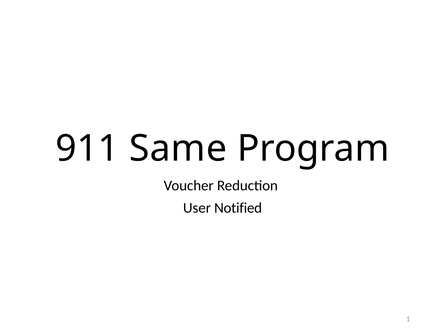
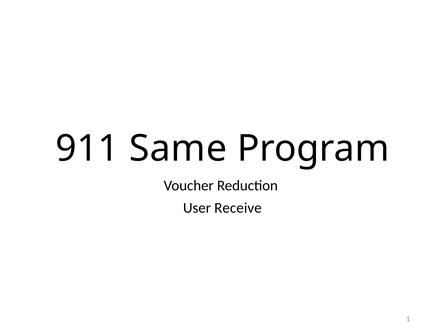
Notified: Notified -> Receive
